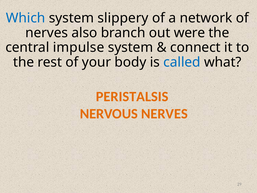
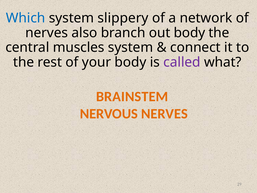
out were: were -> body
impulse: impulse -> muscles
called colour: blue -> purple
PERISTALSIS: PERISTALSIS -> BRAINSTEM
